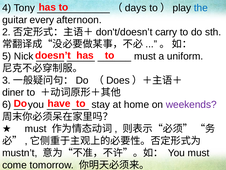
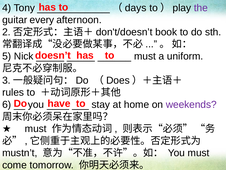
the colour: blue -> purple
carry: carry -> book
diner: diner -> rules
